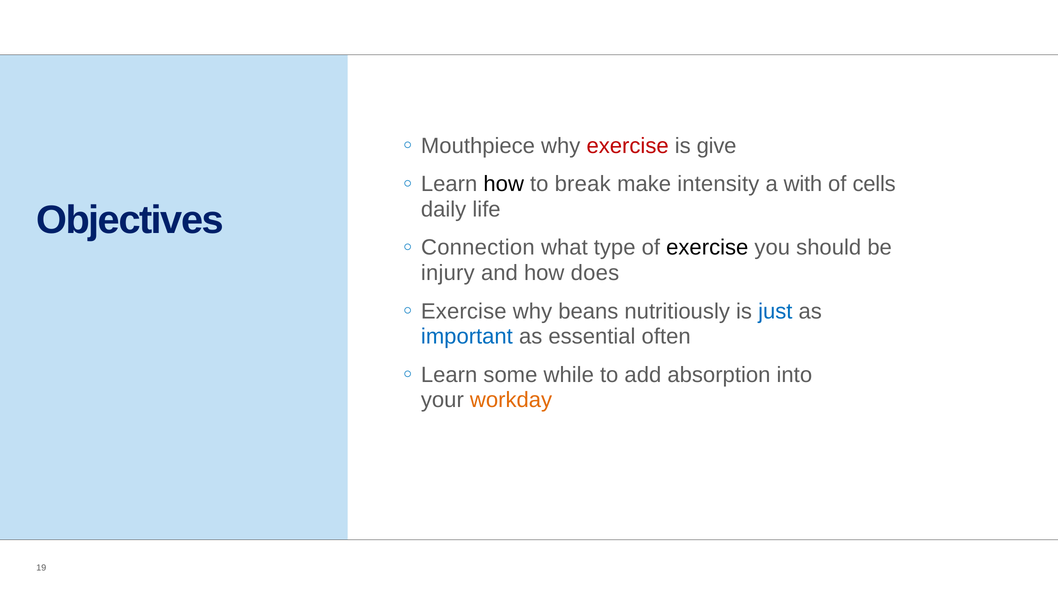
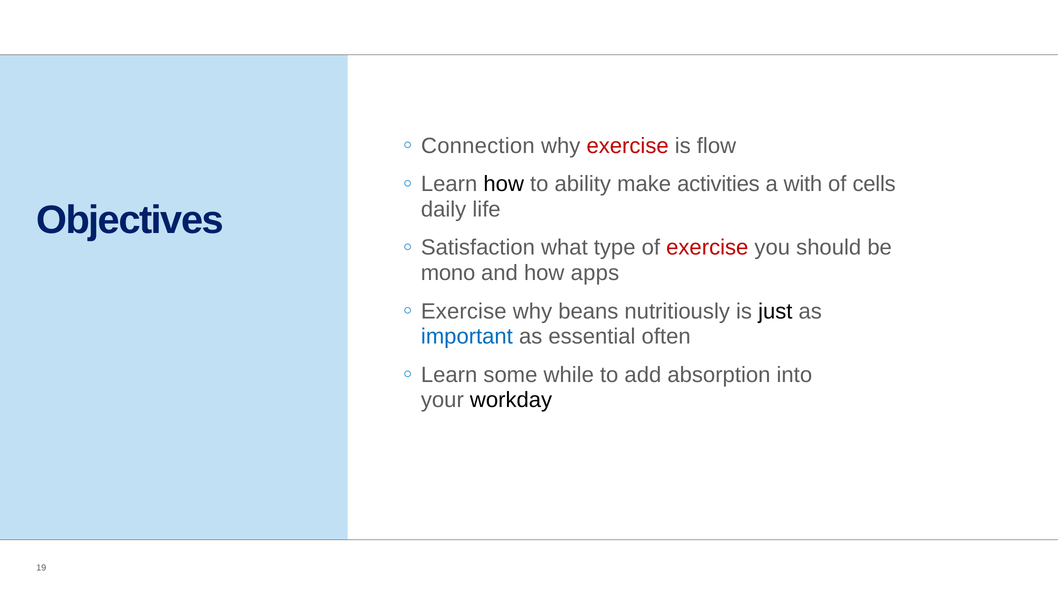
Mouthpiece: Mouthpiece -> Connection
give: give -> flow
break: break -> ability
intensity: intensity -> activities
Connection: Connection -> Satisfaction
exercise at (707, 248) colour: black -> red
injury: injury -> mono
does: does -> apps
just colour: blue -> black
workday colour: orange -> black
